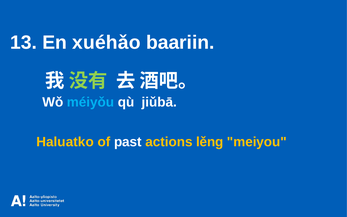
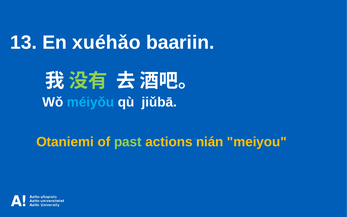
Haluatko: Haluatko -> Otaniemi
past colour: white -> light green
lěng: lěng -> nián
